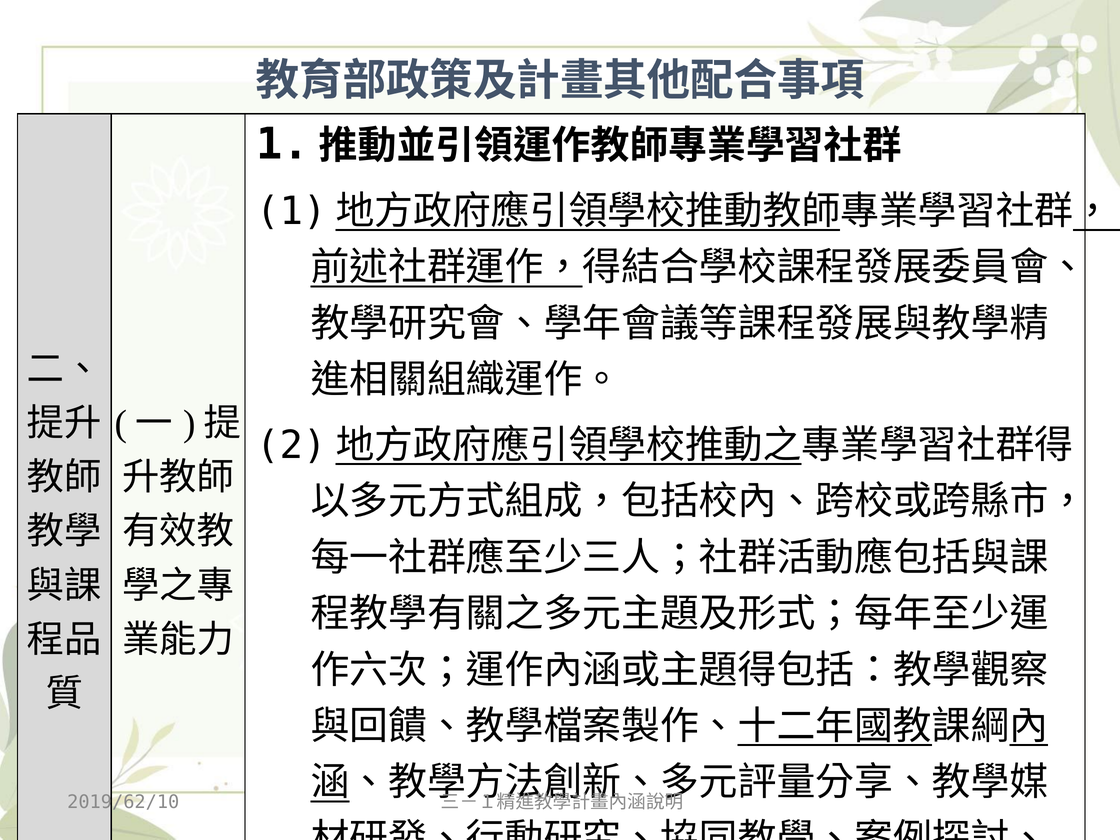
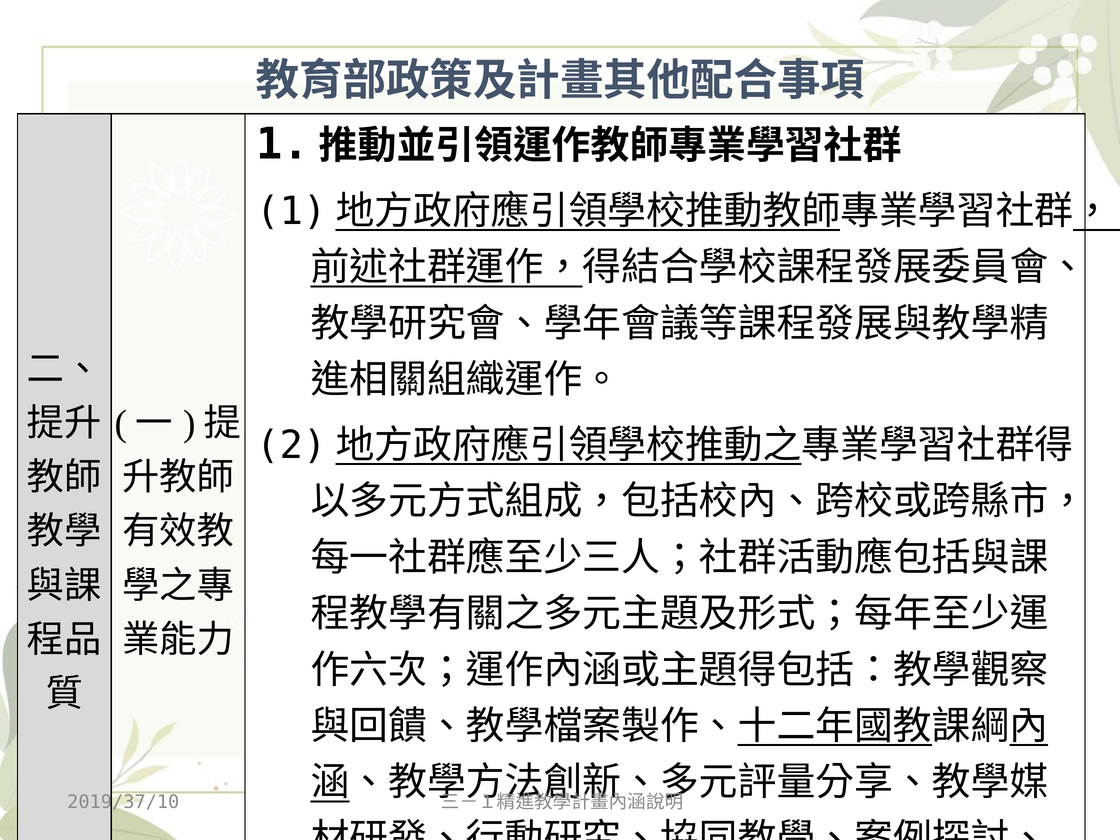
2019/62/10: 2019/62/10 -> 2019/37/10
